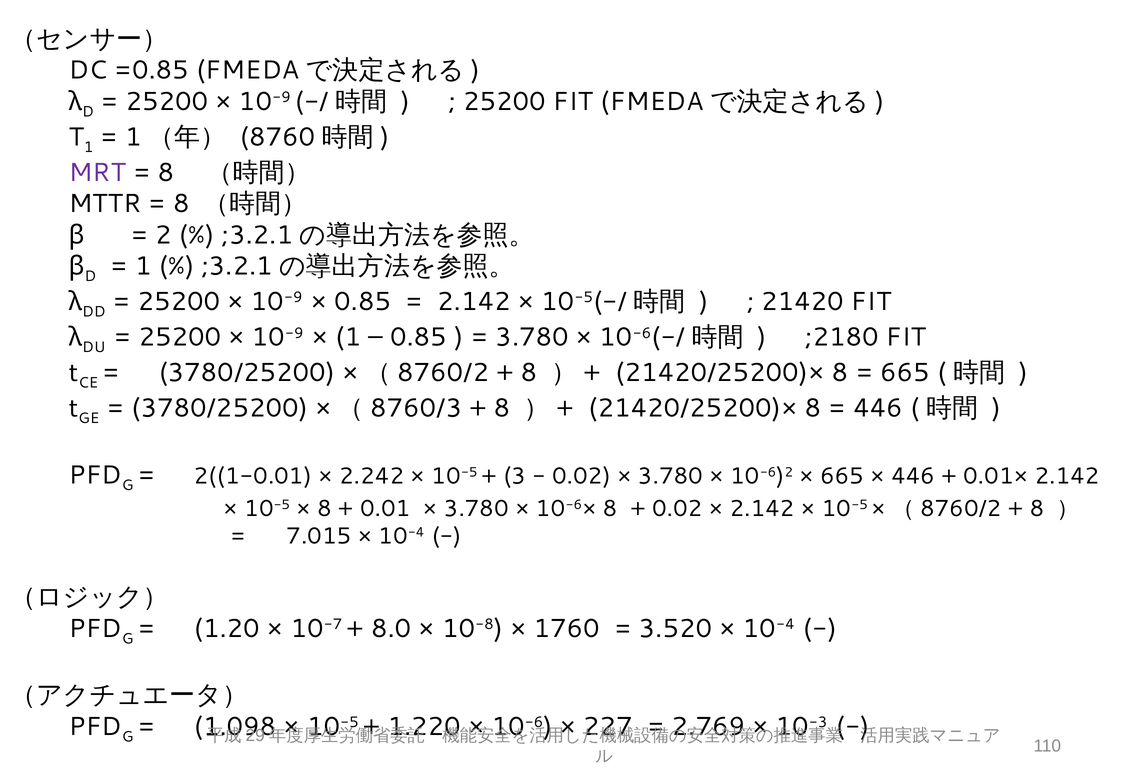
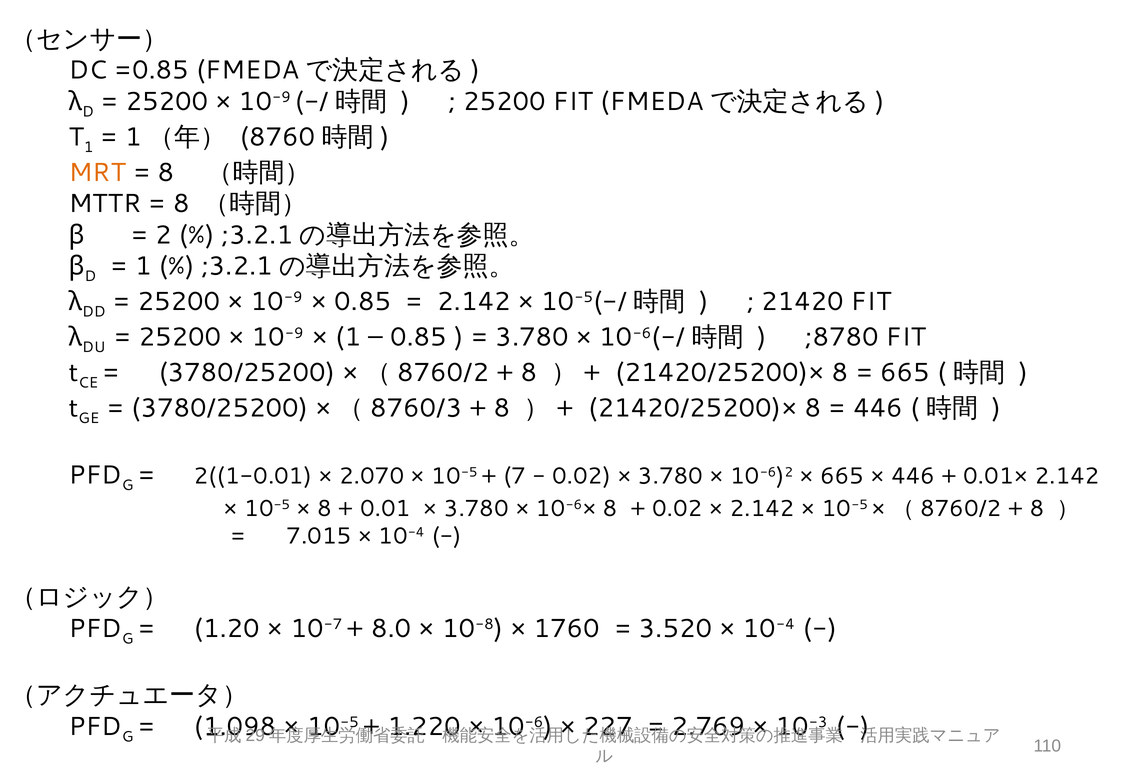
MRT colour: purple -> orange
;2180: ;2180 -> ;8780
2.242: 2.242 -> 2.070
3: 3 -> 7
